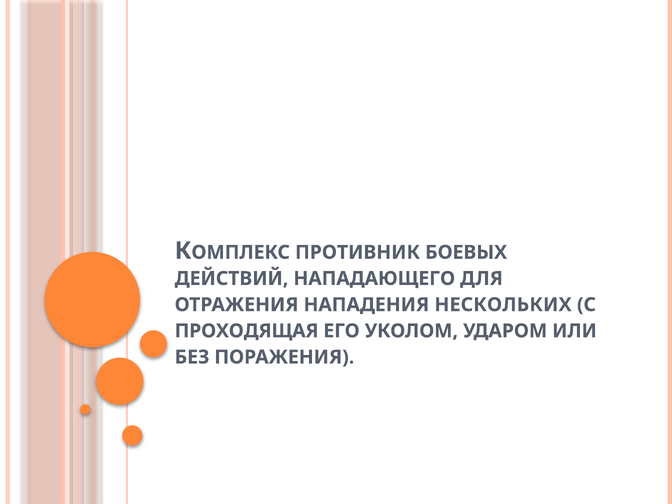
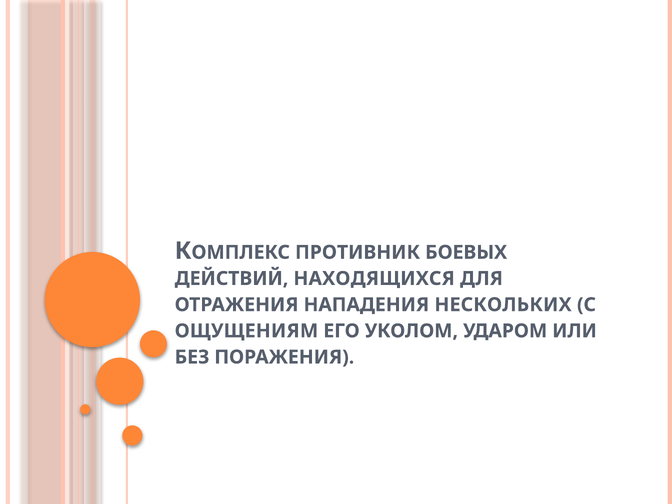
НАПАДАЮЩЕГО: НАПАДАЮЩЕГО -> НАХОДЯЩИХСЯ
ПРОХОДЯЩАЯ: ПРОХОДЯЩАЯ -> ОЩУЩЕНИЯМ
